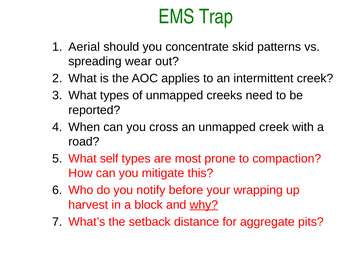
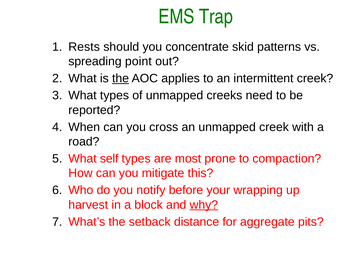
Aerial: Aerial -> Rests
wear: wear -> point
the at (121, 78) underline: none -> present
